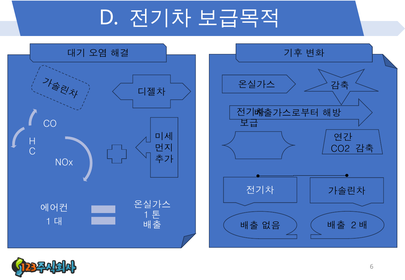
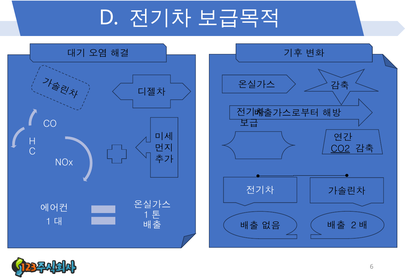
CO2 underline: none -> present
